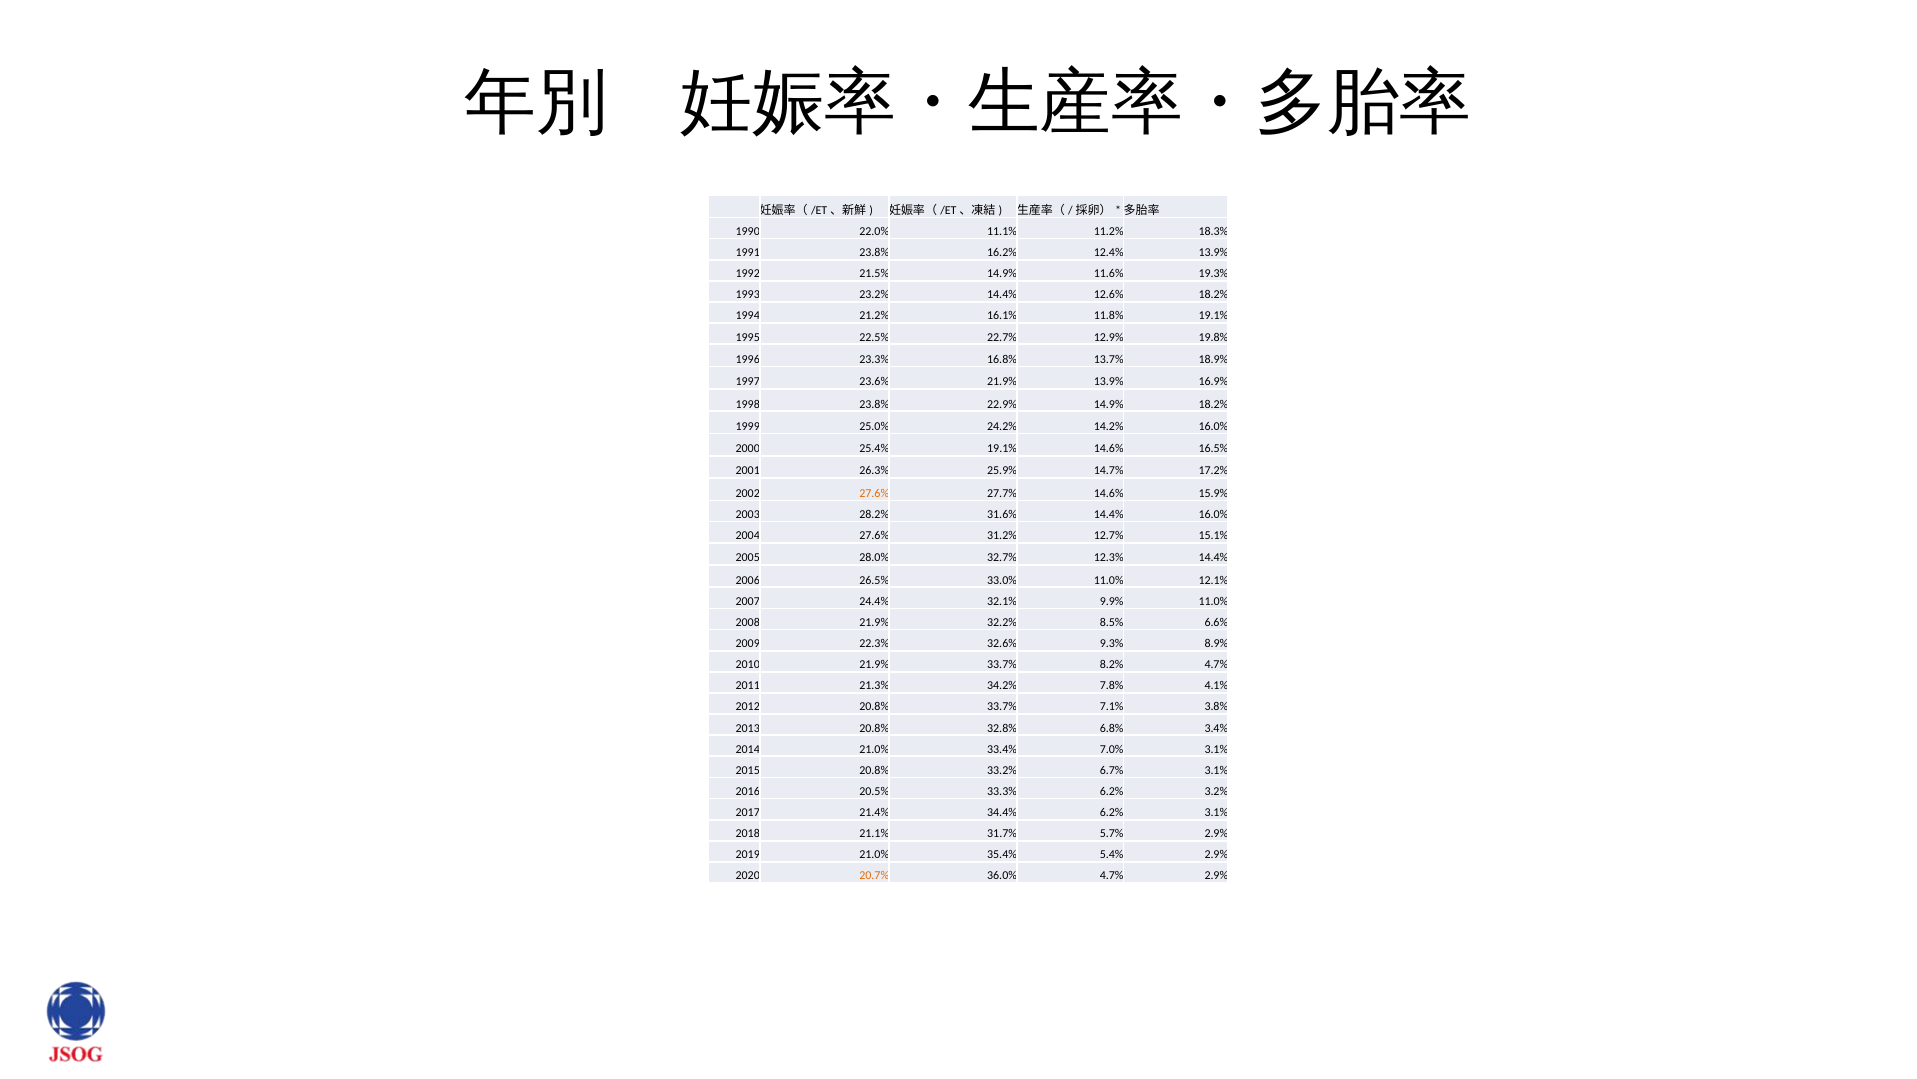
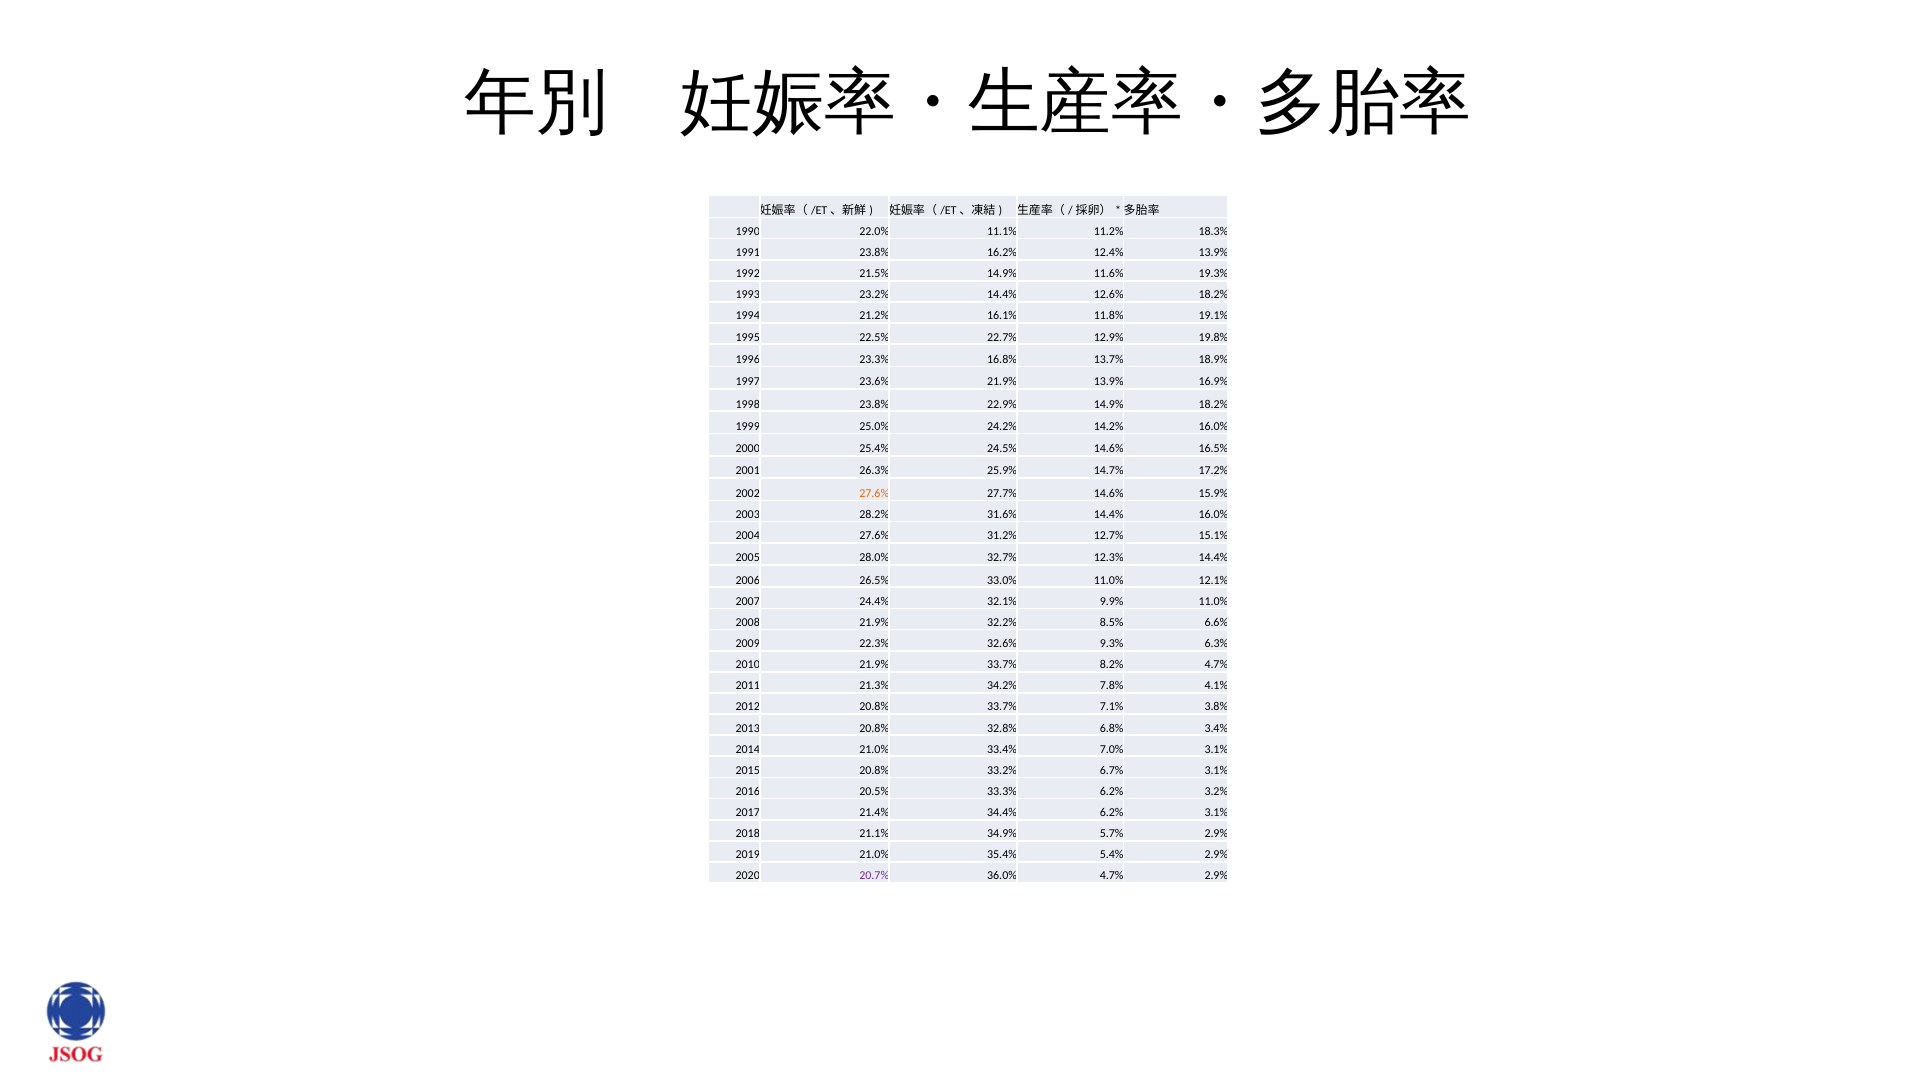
25.4% 19.1%: 19.1% -> 24.5%
8.9%: 8.9% -> 6.3%
31.7%: 31.7% -> 34.9%
20.7% colour: orange -> purple
